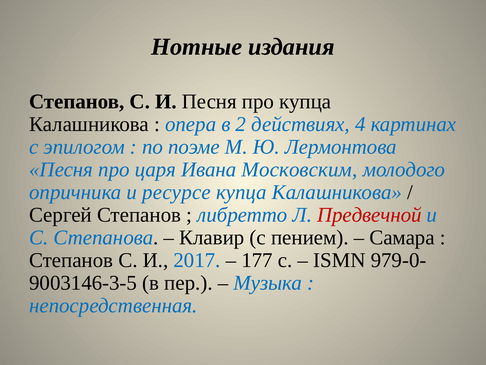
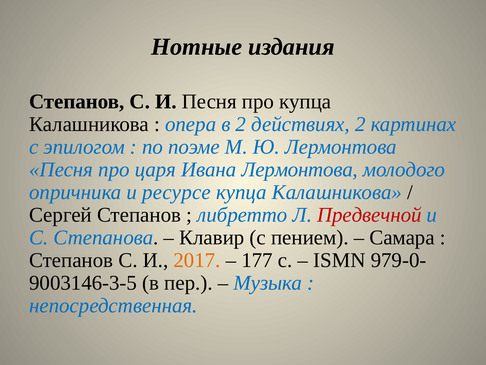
действиях 4: 4 -> 2
Ивана Московским: Московским -> Лермонтова
2017 colour: blue -> orange
